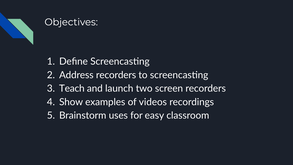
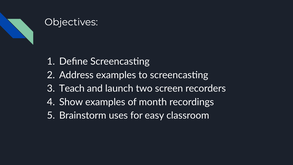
Address recorders: recorders -> examples
videos: videos -> month
